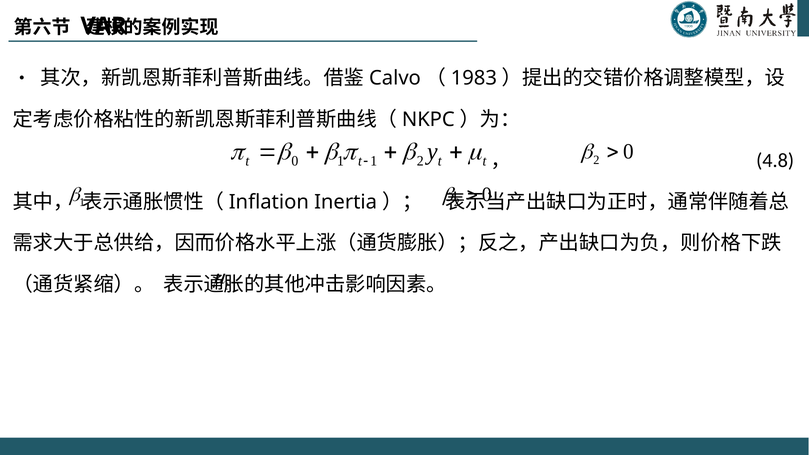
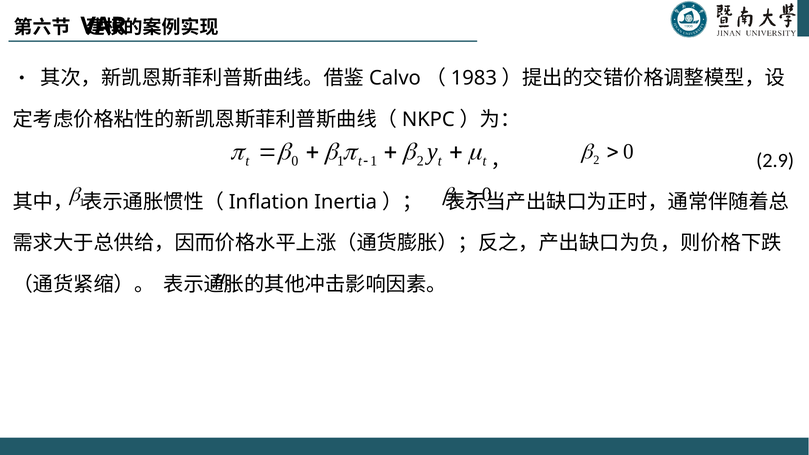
4.8: 4.8 -> 2.9
